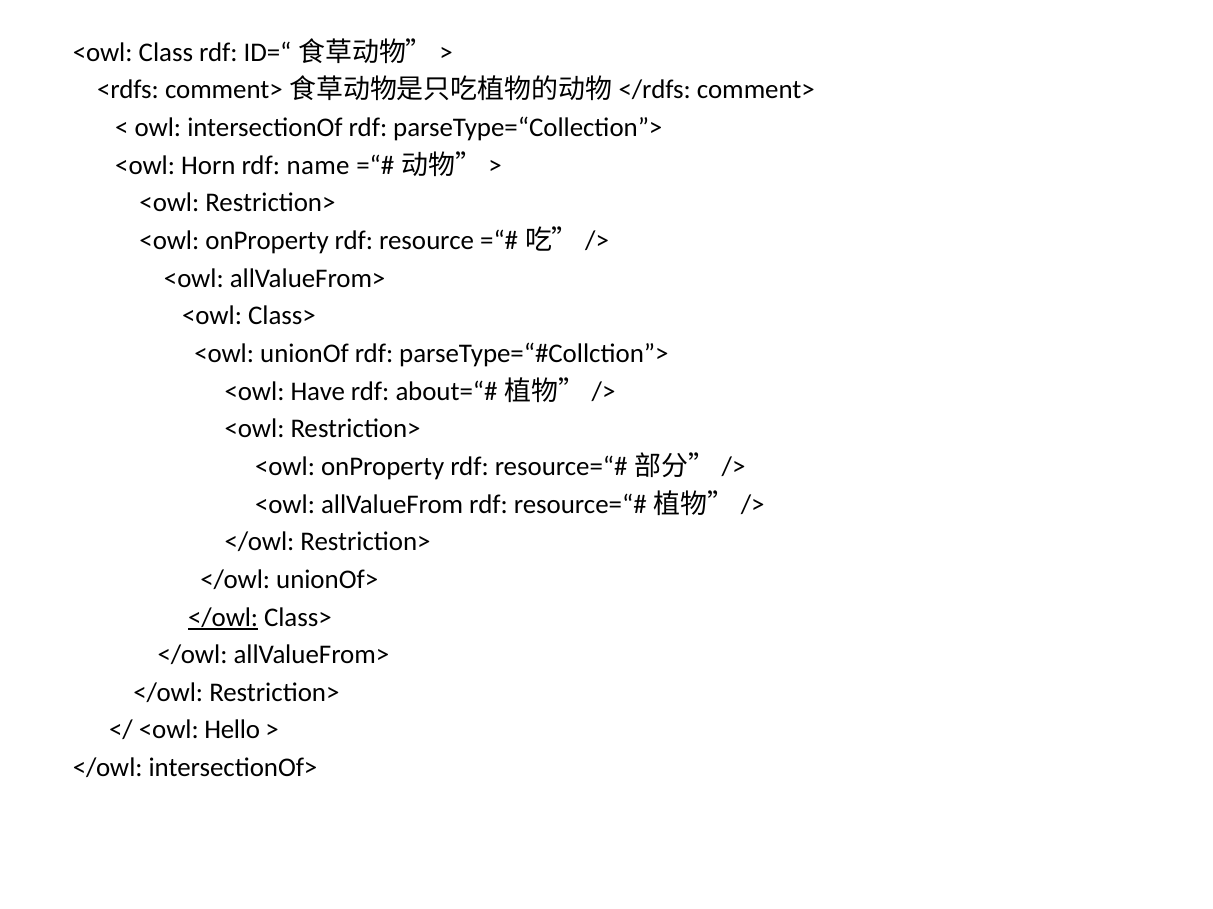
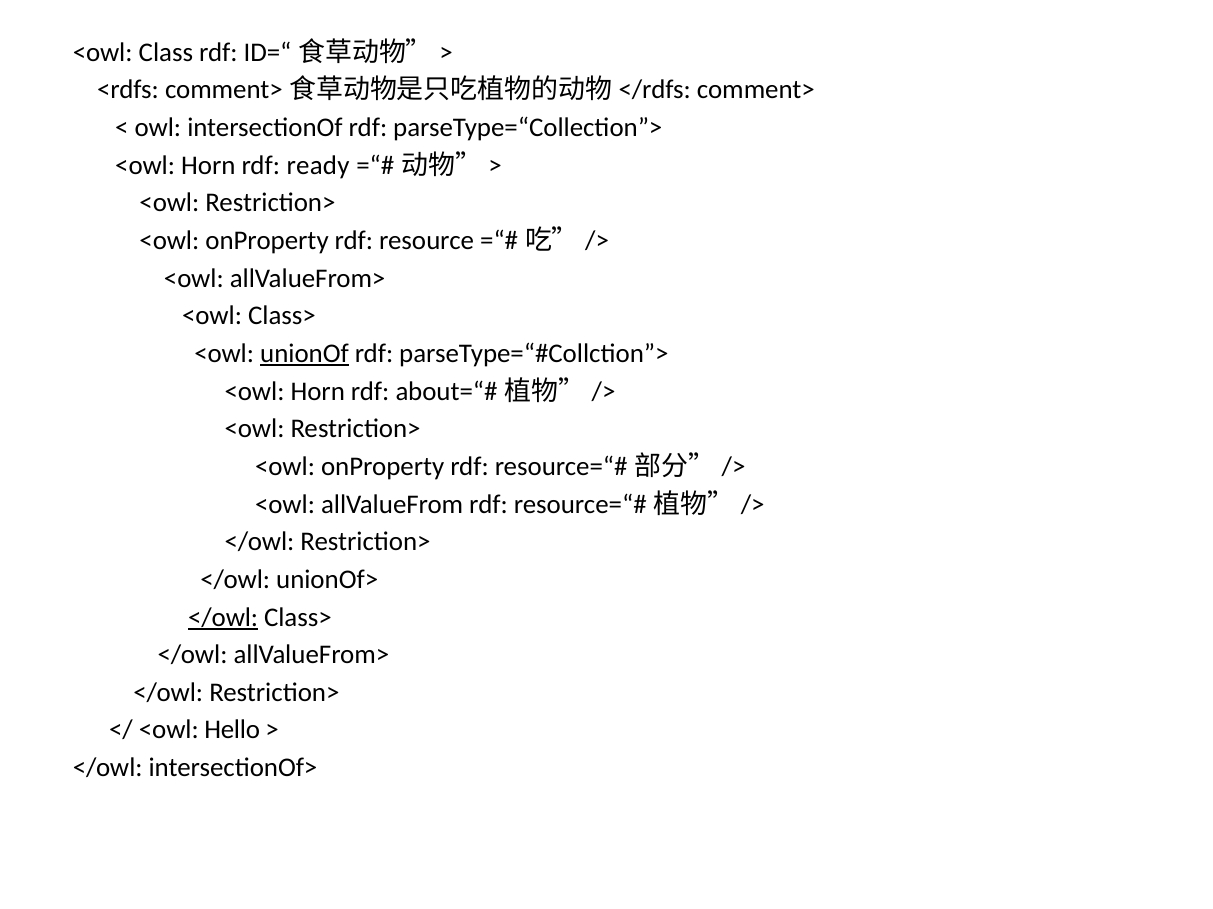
name: name -> ready
unionOf underline: none -> present
Have at (318, 392): Have -> Horn
